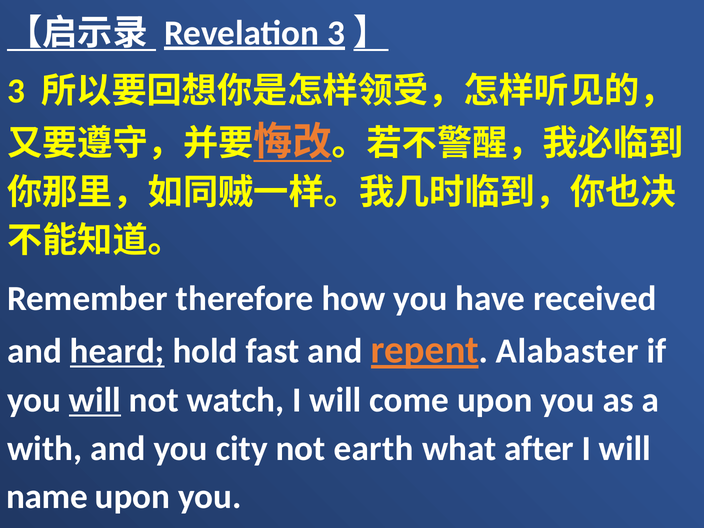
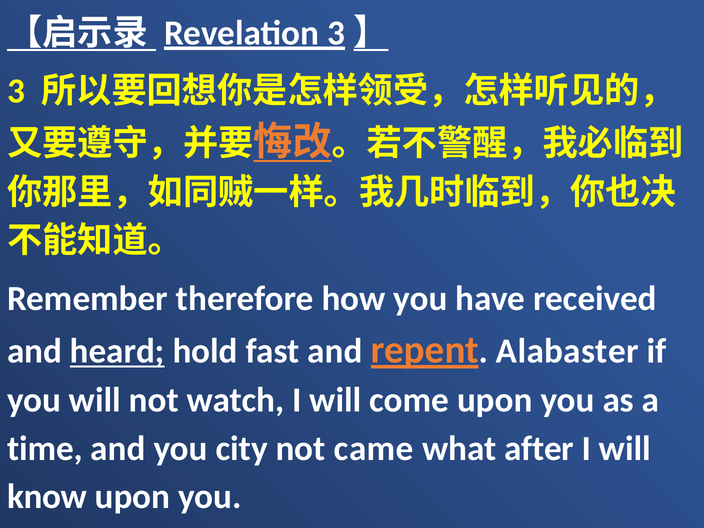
will at (95, 400) underline: present -> none
with: with -> time
earth: earth -> came
name: name -> know
